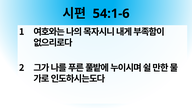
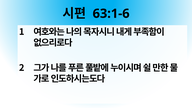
54:1-6: 54:1-6 -> 63:1-6
